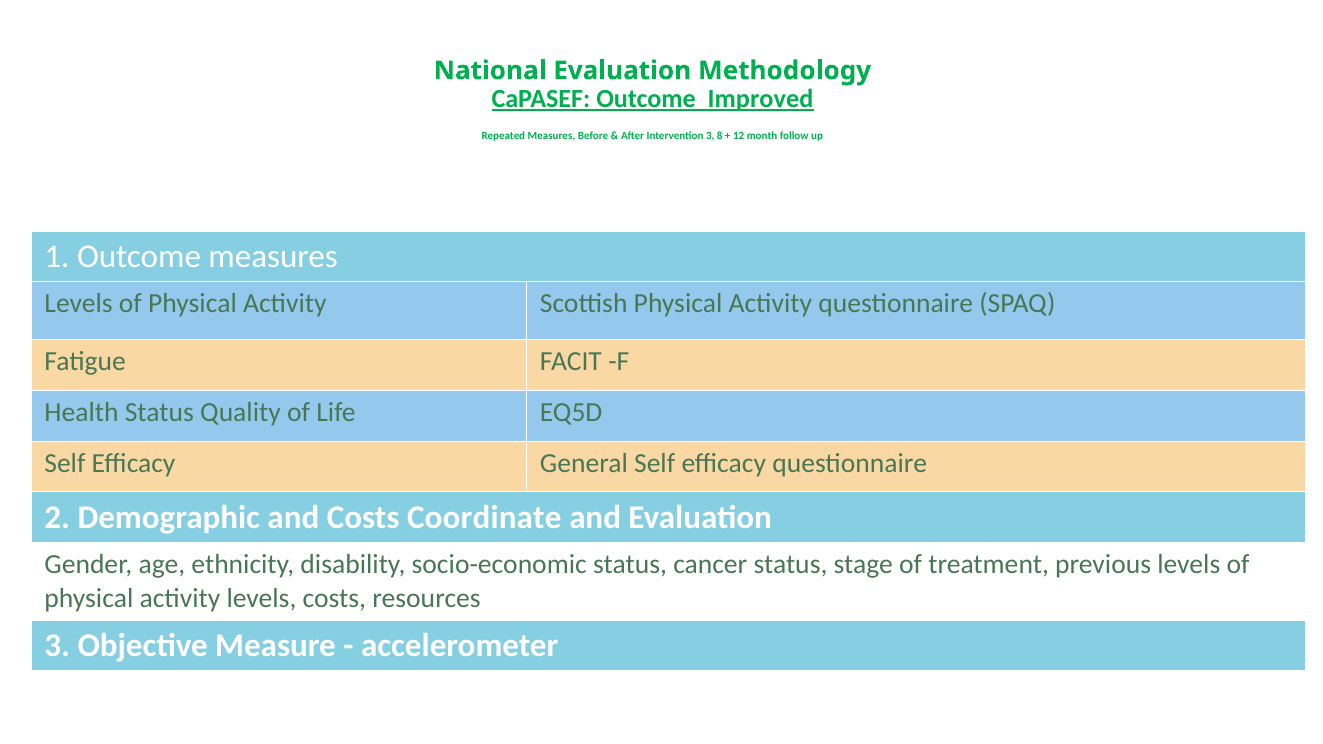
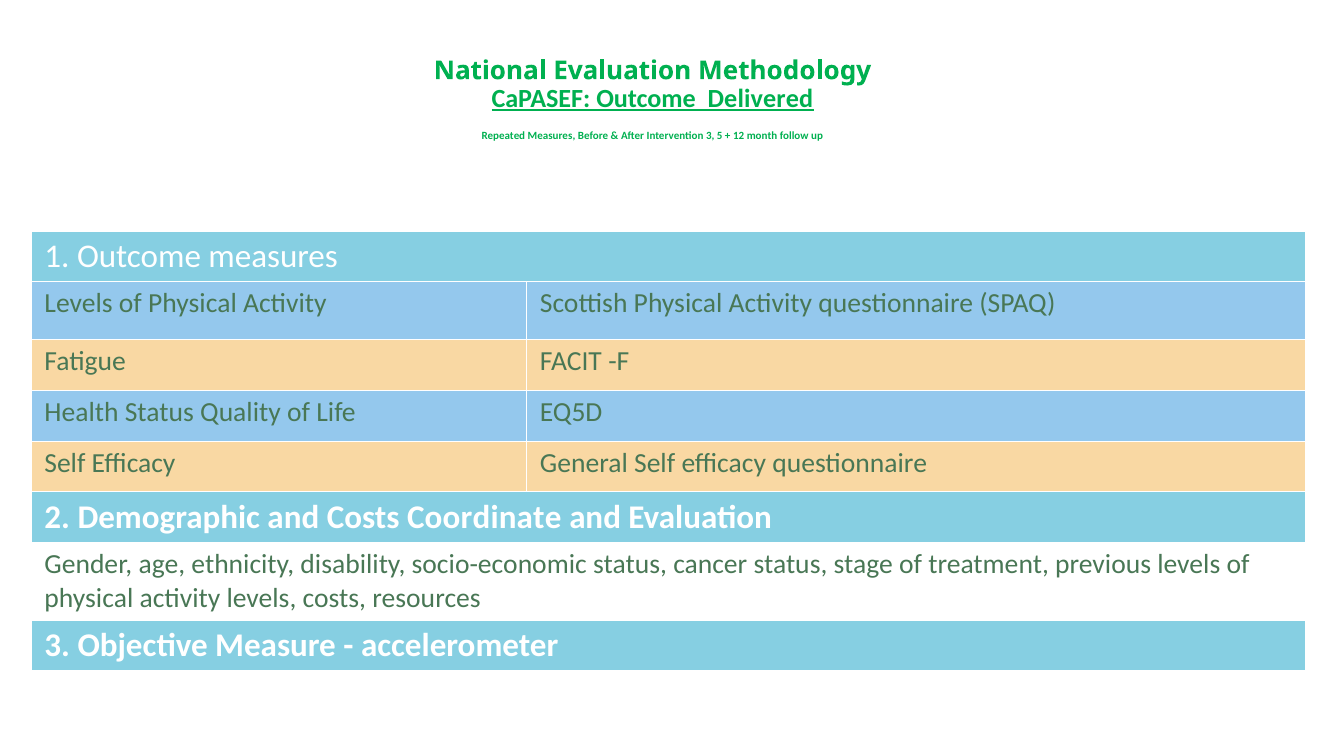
Improved: Improved -> Delivered
8: 8 -> 5
